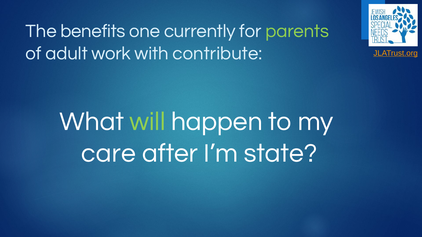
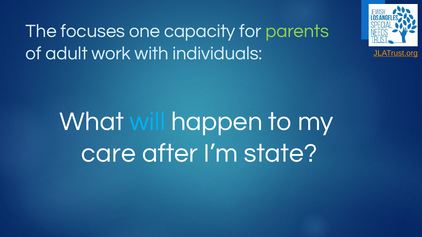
benefits: benefits -> focuses
currently: currently -> capacity
contribute: contribute -> individuals
will colour: light green -> light blue
